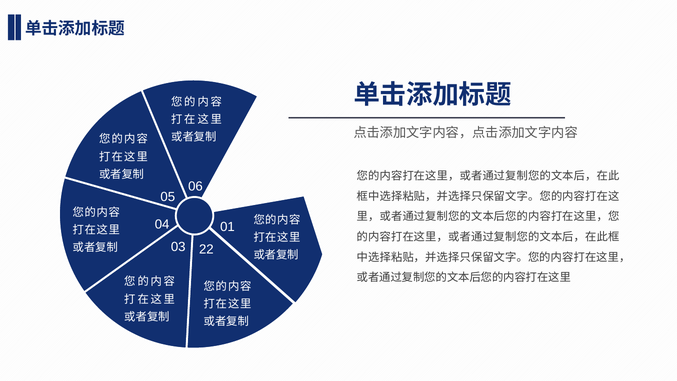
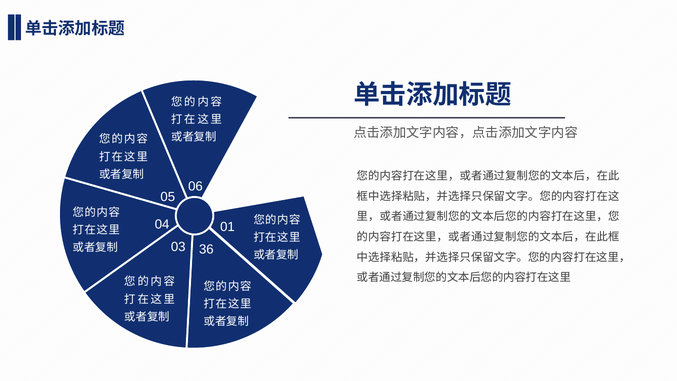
22: 22 -> 36
